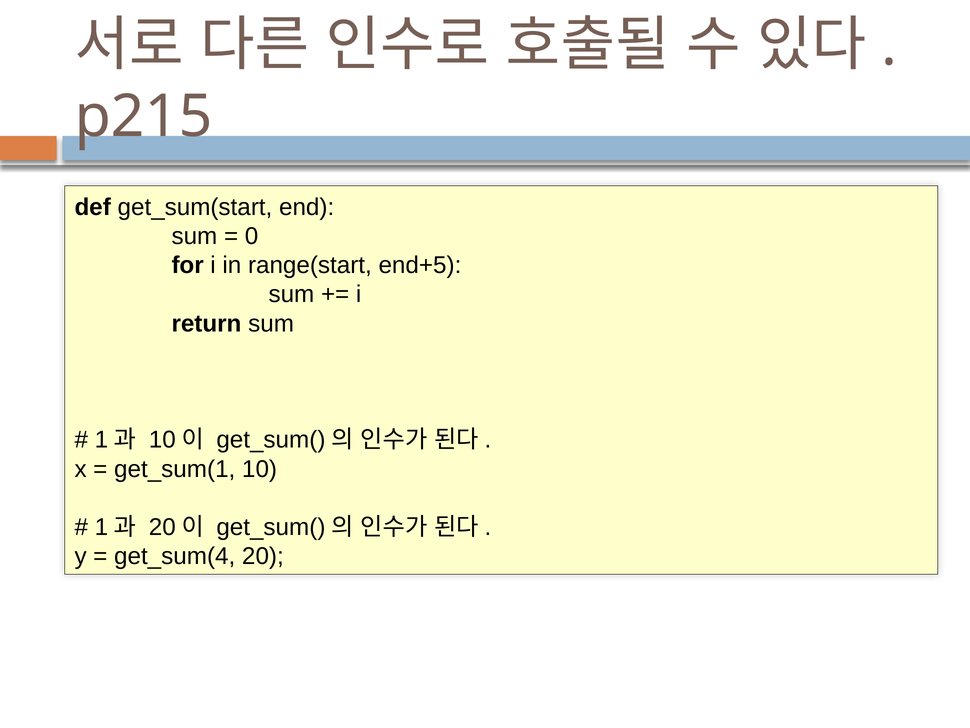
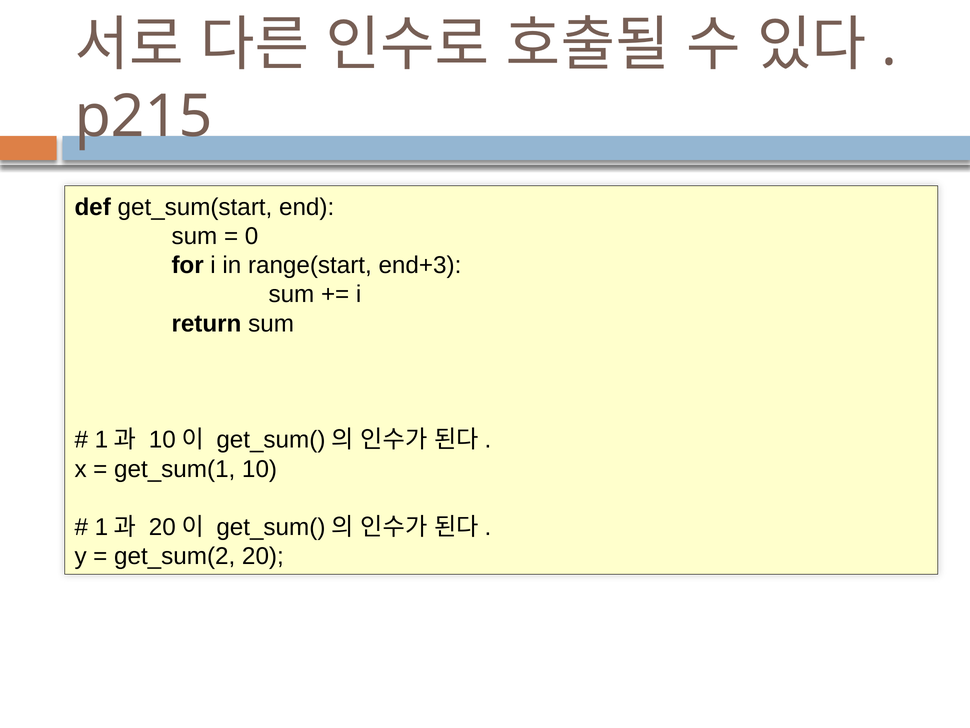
end+5: end+5 -> end+3
get_sum(4: get_sum(4 -> get_sum(2
